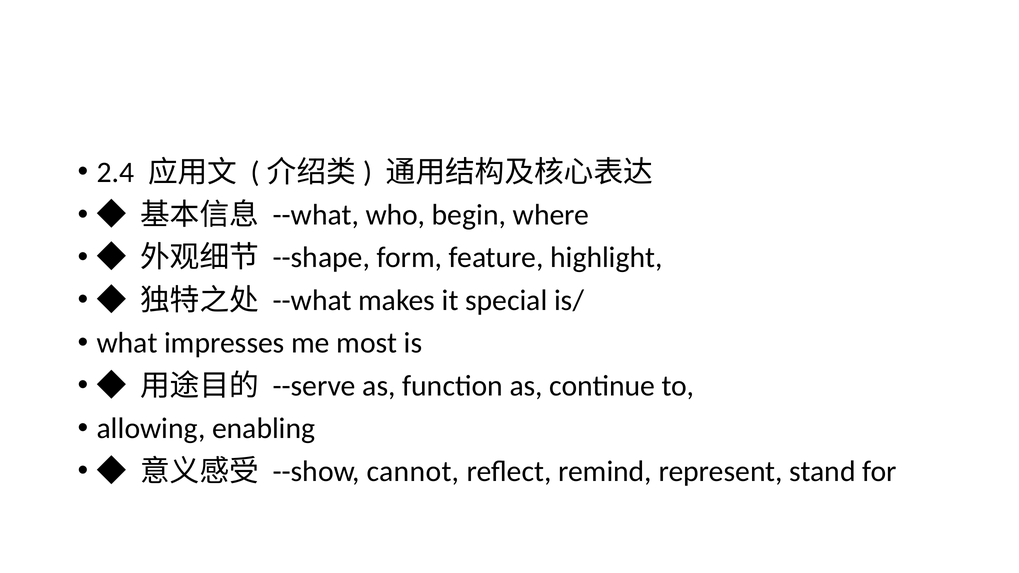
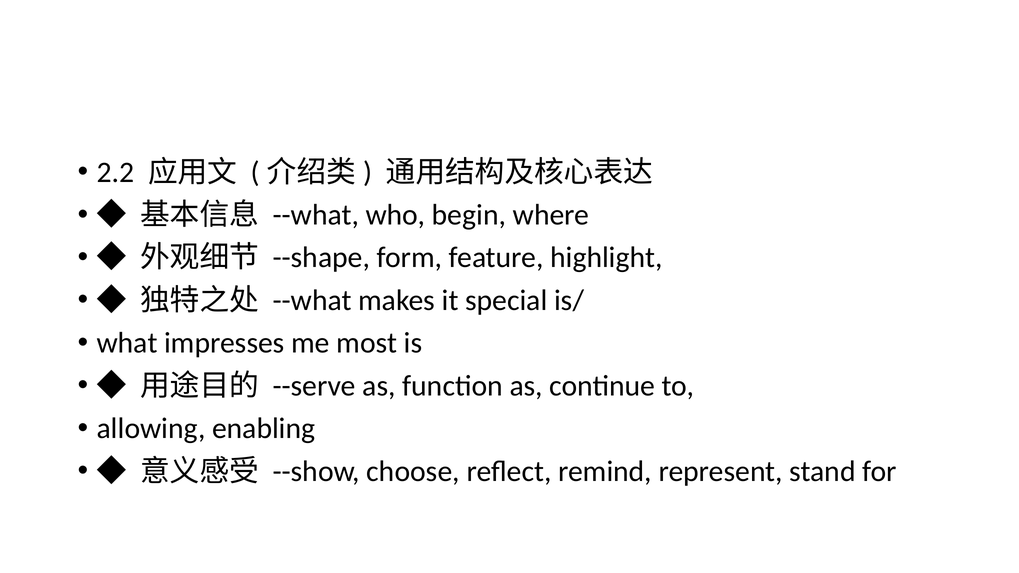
2.4: 2.4 -> 2.2
cannot: cannot -> choose
